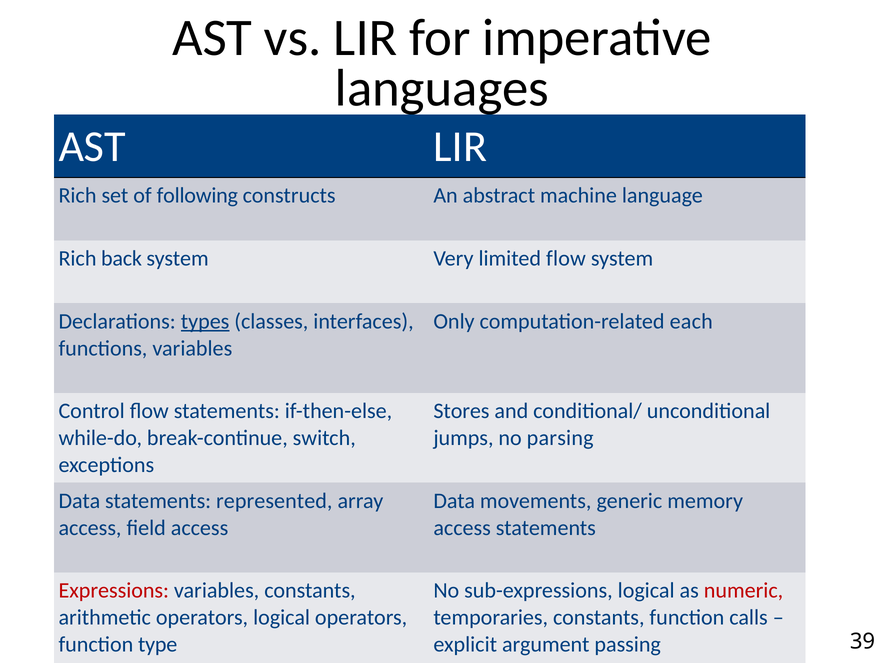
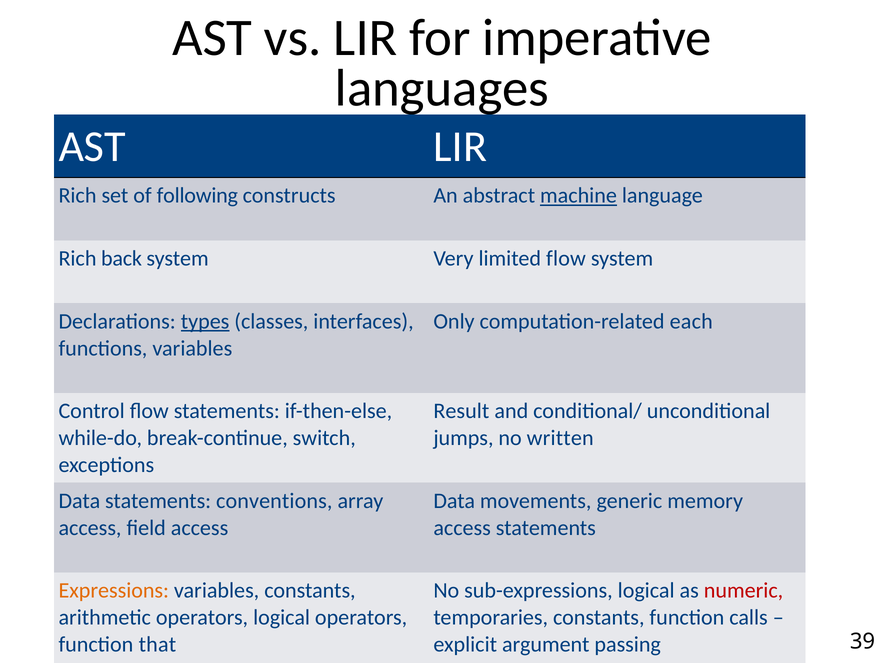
machine underline: none -> present
Stores: Stores -> Result
parsing: parsing -> written
represented: represented -> conventions
Expressions colour: red -> orange
type: type -> that
